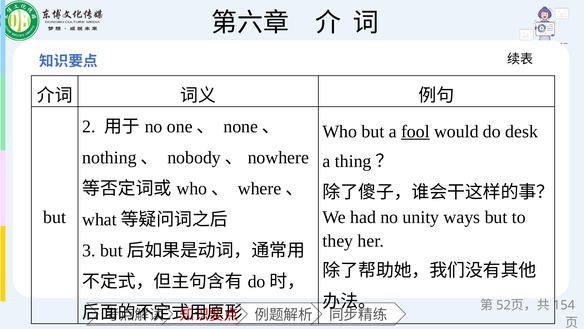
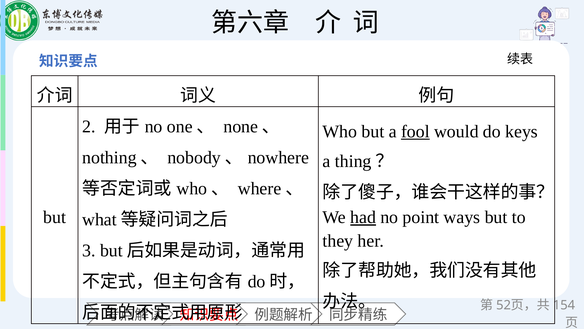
desk: desk -> keys
had underline: none -> present
unity: unity -> point
